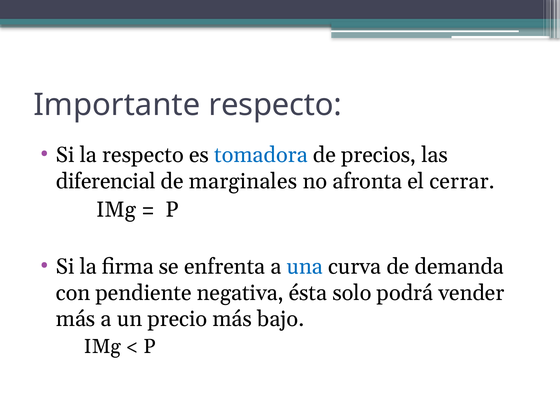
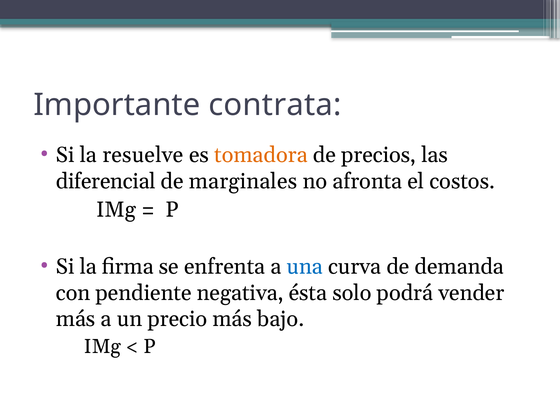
Importante respecto: respecto -> contrata
la respecto: respecto -> resuelve
tomadora colour: blue -> orange
cerrar: cerrar -> costos
